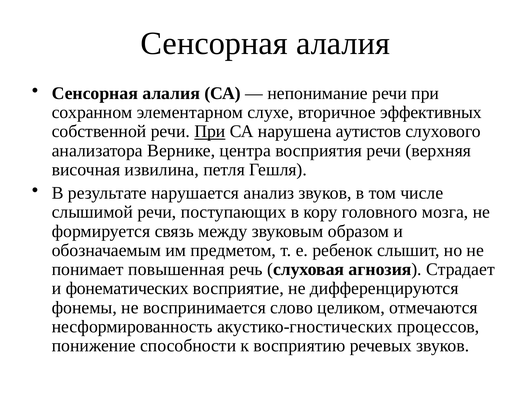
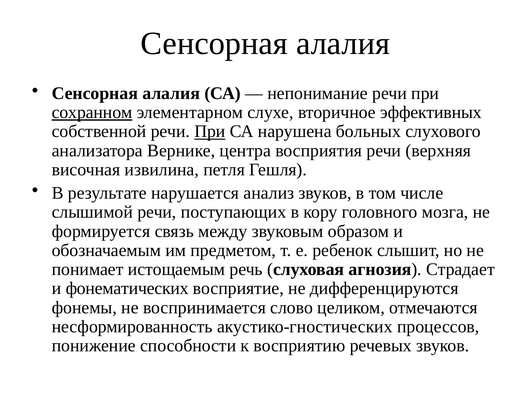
сохранном underline: none -> present
аутистов: аутистов -> больных
повышенная: повышенная -> истощаемым
